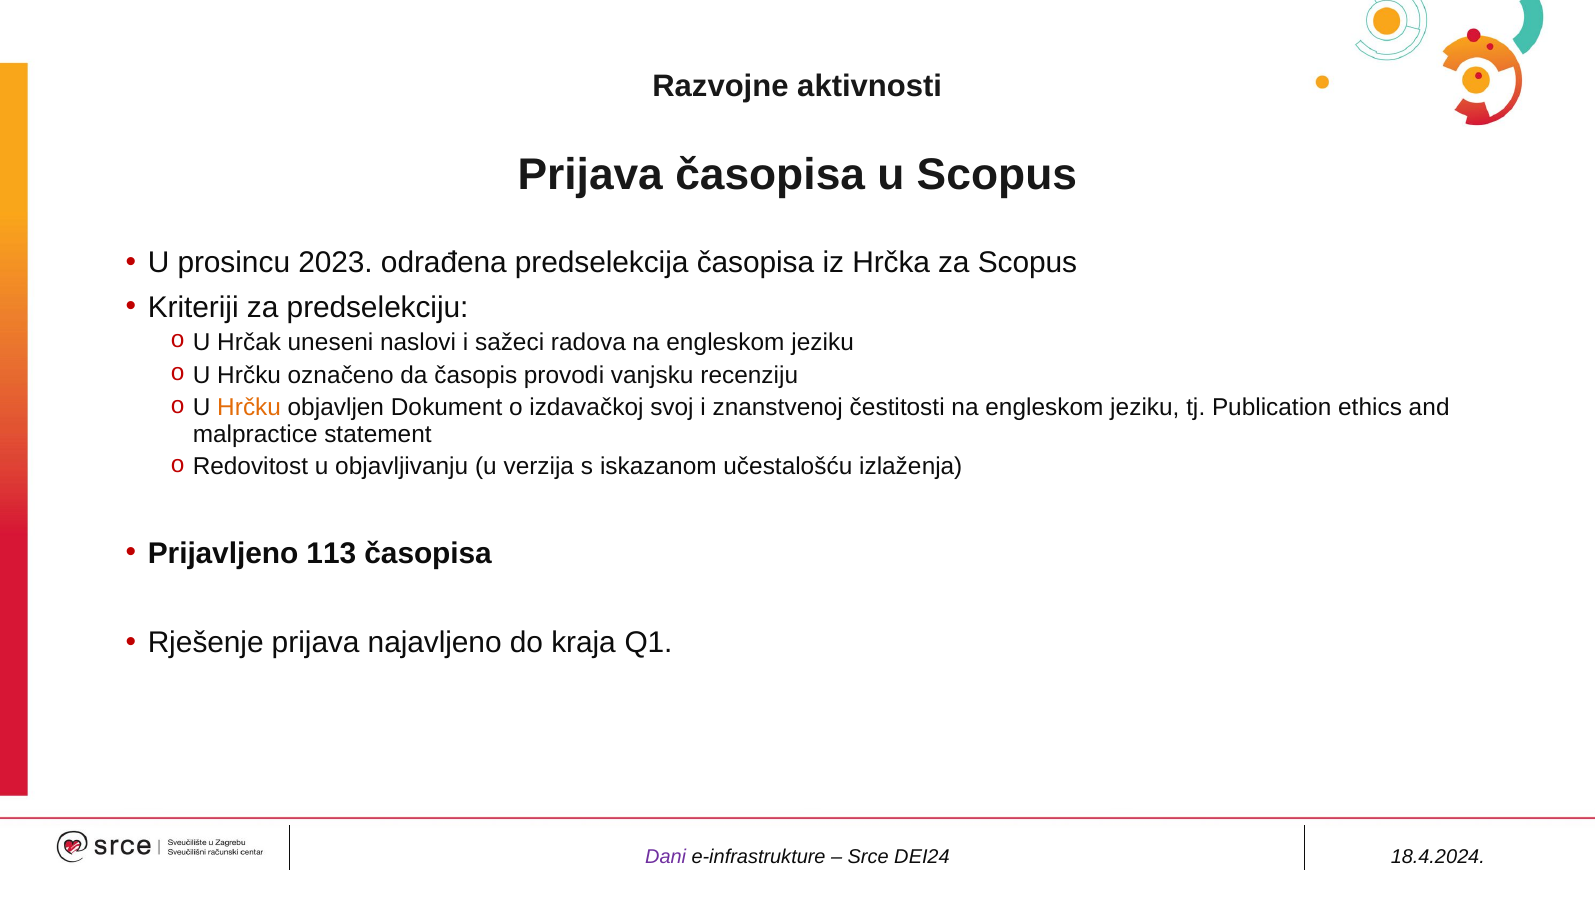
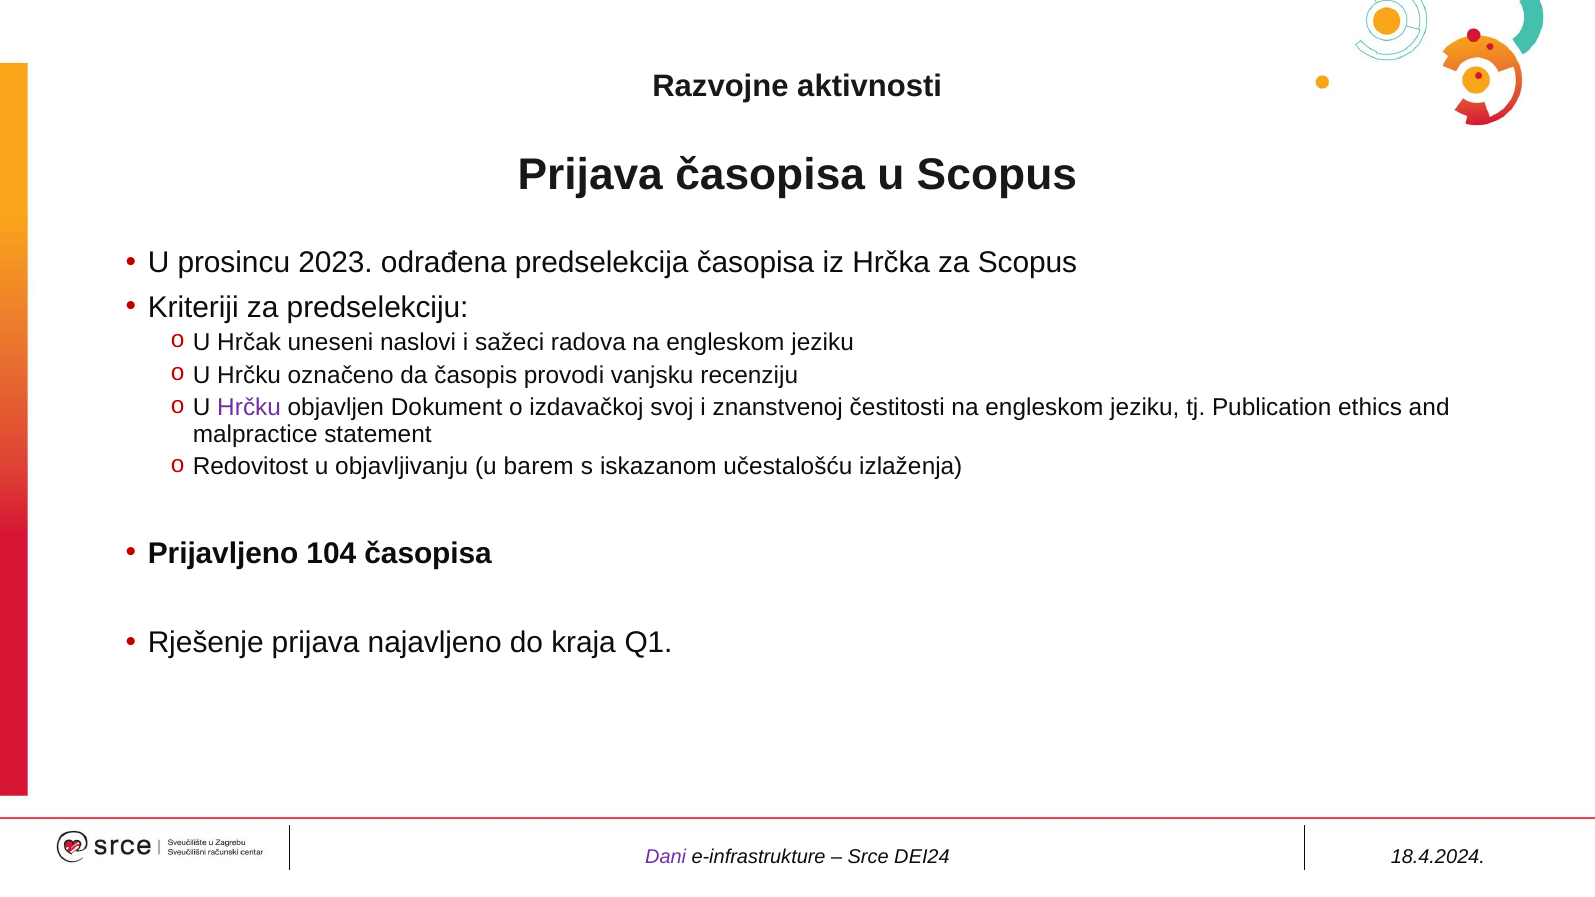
Hrčku at (249, 408) colour: orange -> purple
verzija: verzija -> barem
113: 113 -> 104
